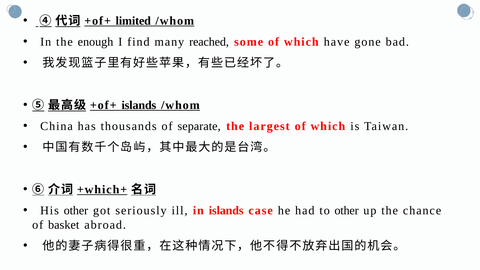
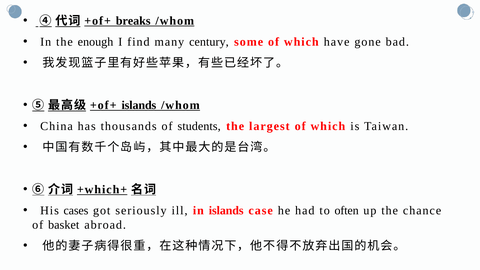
limited: limited -> breaks
reached: reached -> century
separate: separate -> students
His other: other -> cases
to other: other -> often
